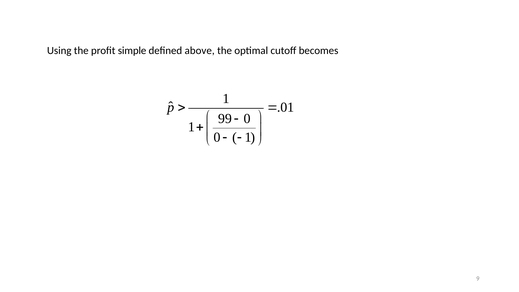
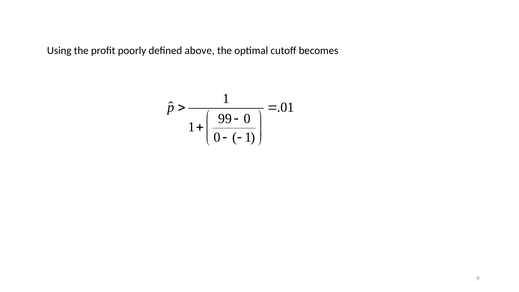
simple: simple -> poorly
